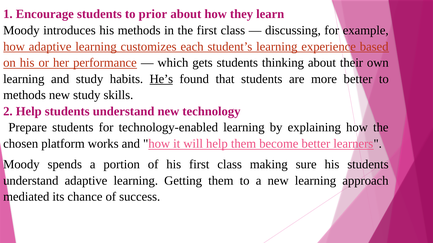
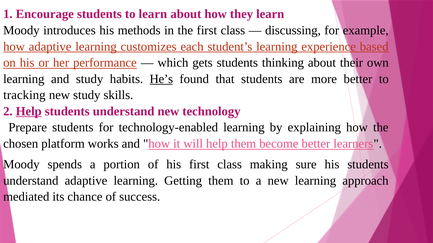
to prior: prior -> learn
methods at (25, 95): methods -> tracking
Help at (29, 112) underline: none -> present
